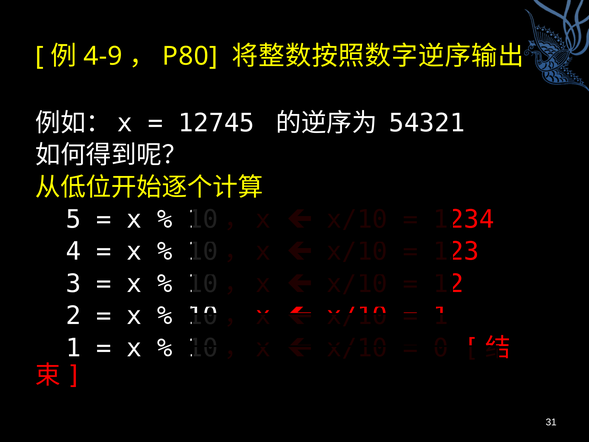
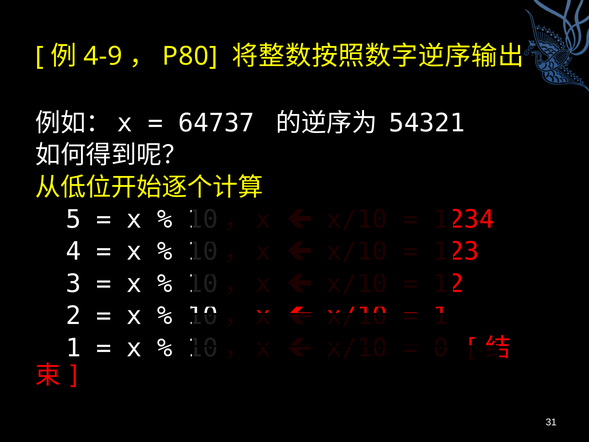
12745: 12745 -> 64737
